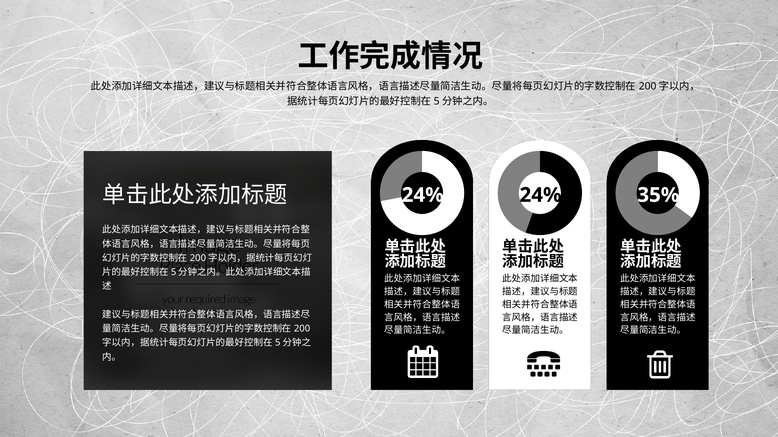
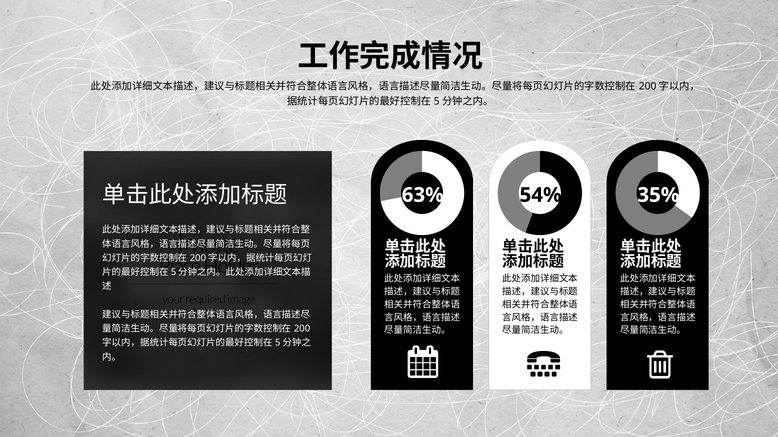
24% at (541, 195): 24% -> 54%
24% at (423, 195): 24% -> 63%
